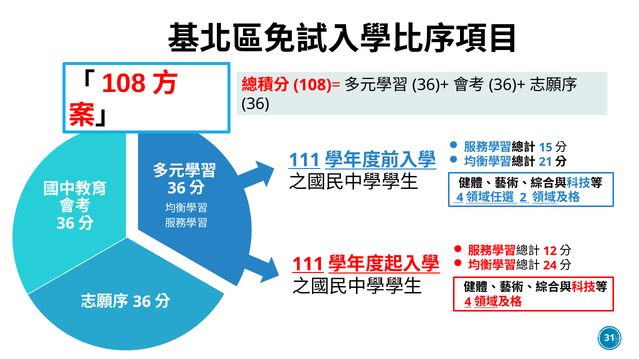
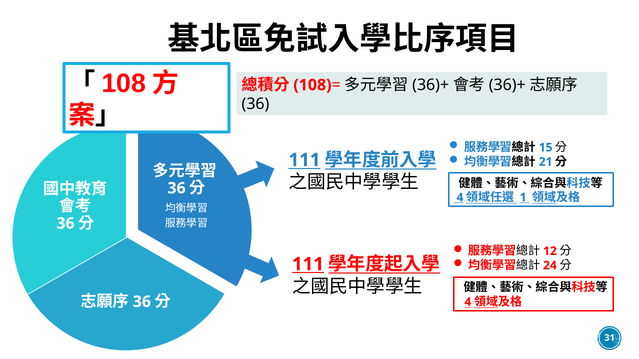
2: 2 -> 1
